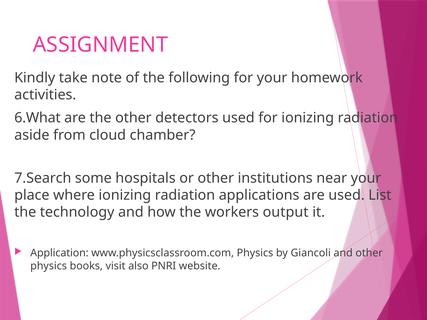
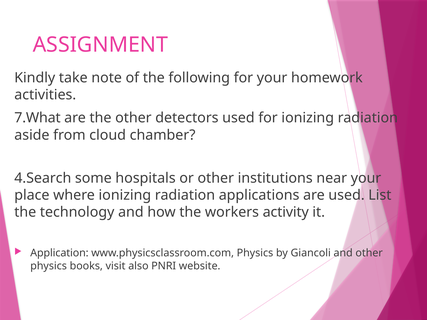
6.What: 6.What -> 7.What
7.Search: 7.Search -> 4.Search
output: output -> activity
